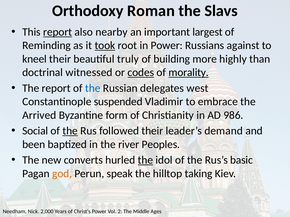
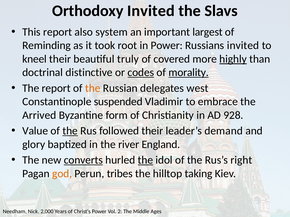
Orthodoxy Roman: Roman -> Invited
report at (58, 32) underline: present -> none
nearby: nearby -> system
took underline: present -> none
Russians against: against -> invited
building: building -> covered
highly underline: none -> present
witnessed: witnessed -> distinctive
the at (93, 88) colour: blue -> orange
986: 986 -> 928
Social: Social -> Value
been: been -> glory
Peoples: Peoples -> England
converts underline: none -> present
basic: basic -> right
speak: speak -> tribes
